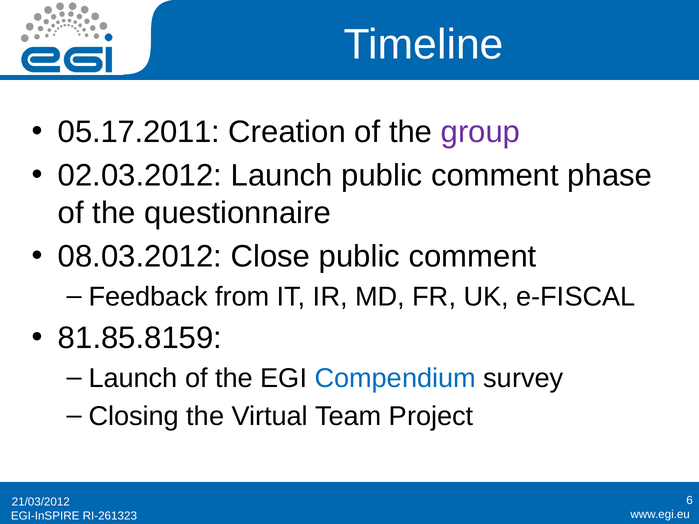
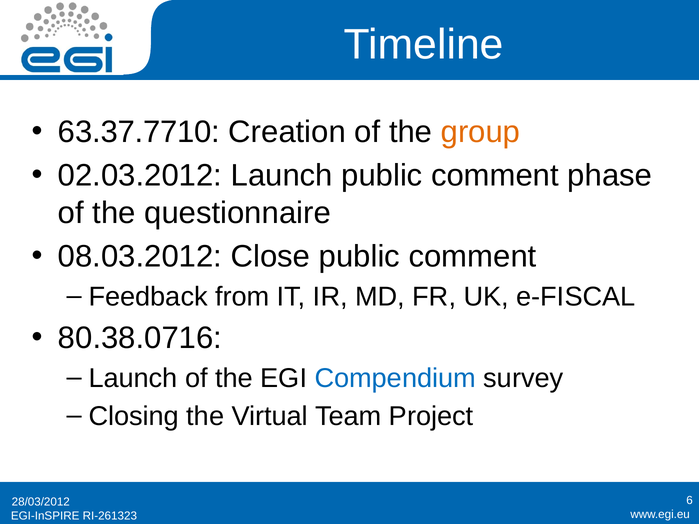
05.17.2011: 05.17.2011 -> 63.37.7710
group colour: purple -> orange
81.85.8159: 81.85.8159 -> 80.38.0716
21/03/2012: 21/03/2012 -> 28/03/2012
